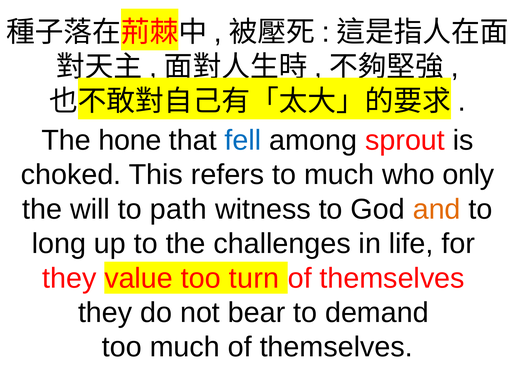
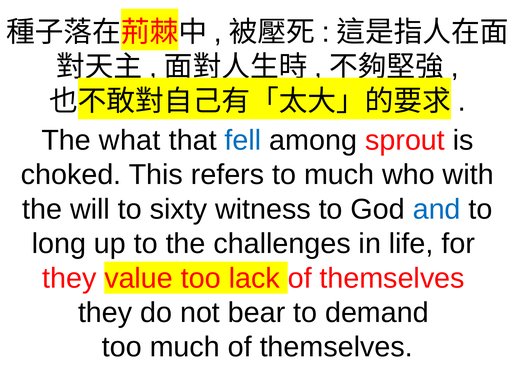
hone: hone -> what
only: only -> with
path: path -> sixty
and colour: orange -> blue
turn: turn -> lack
